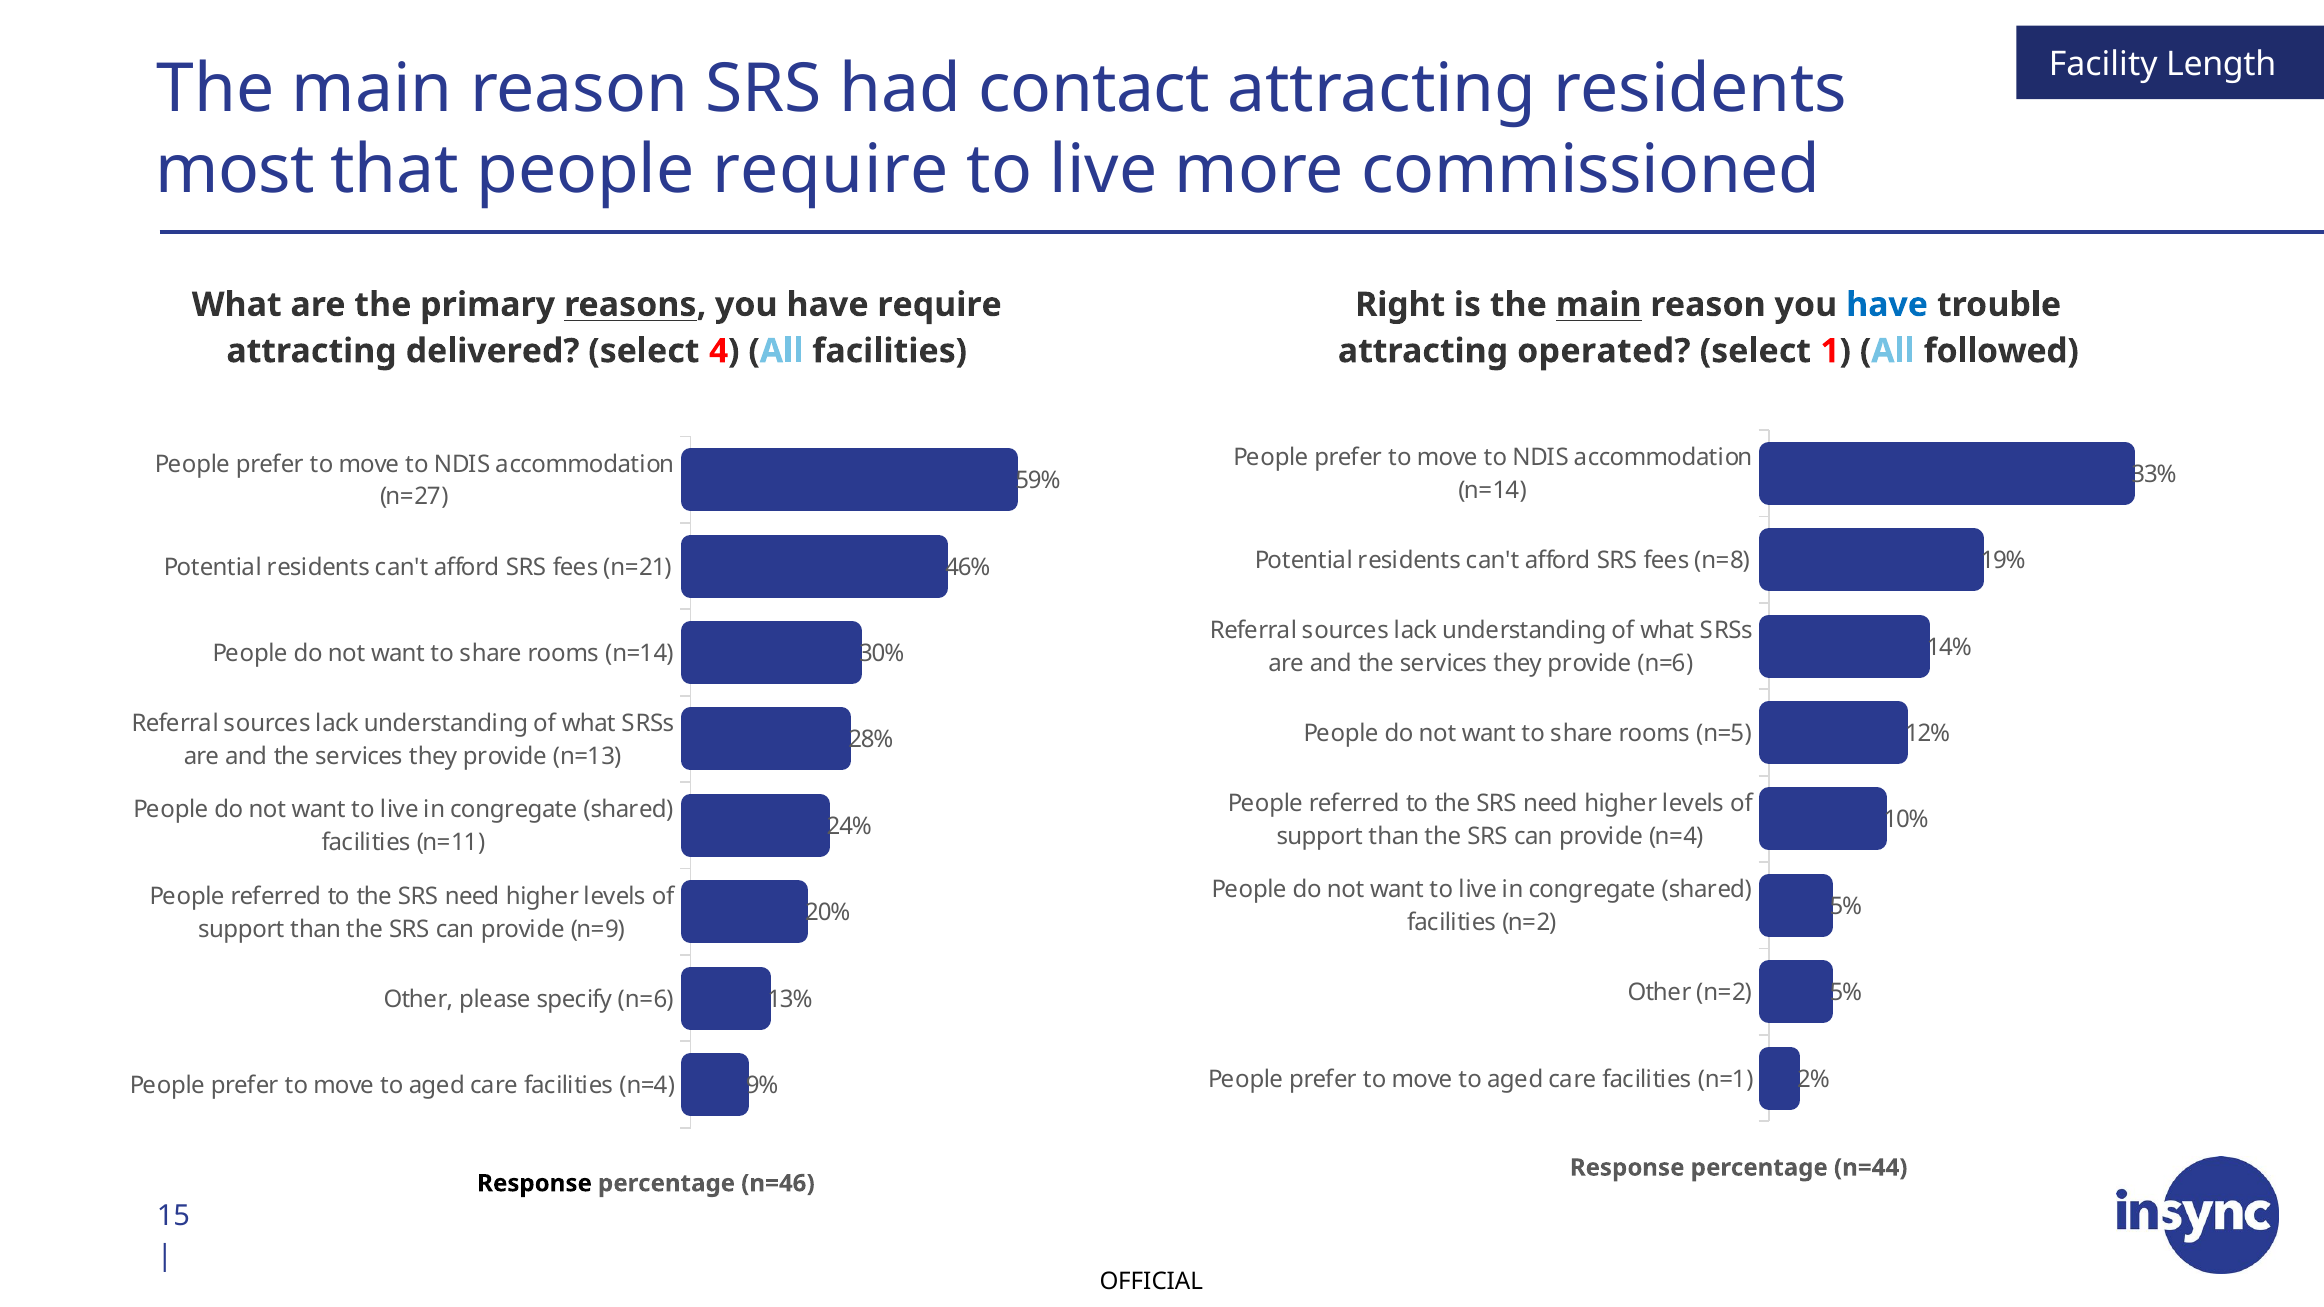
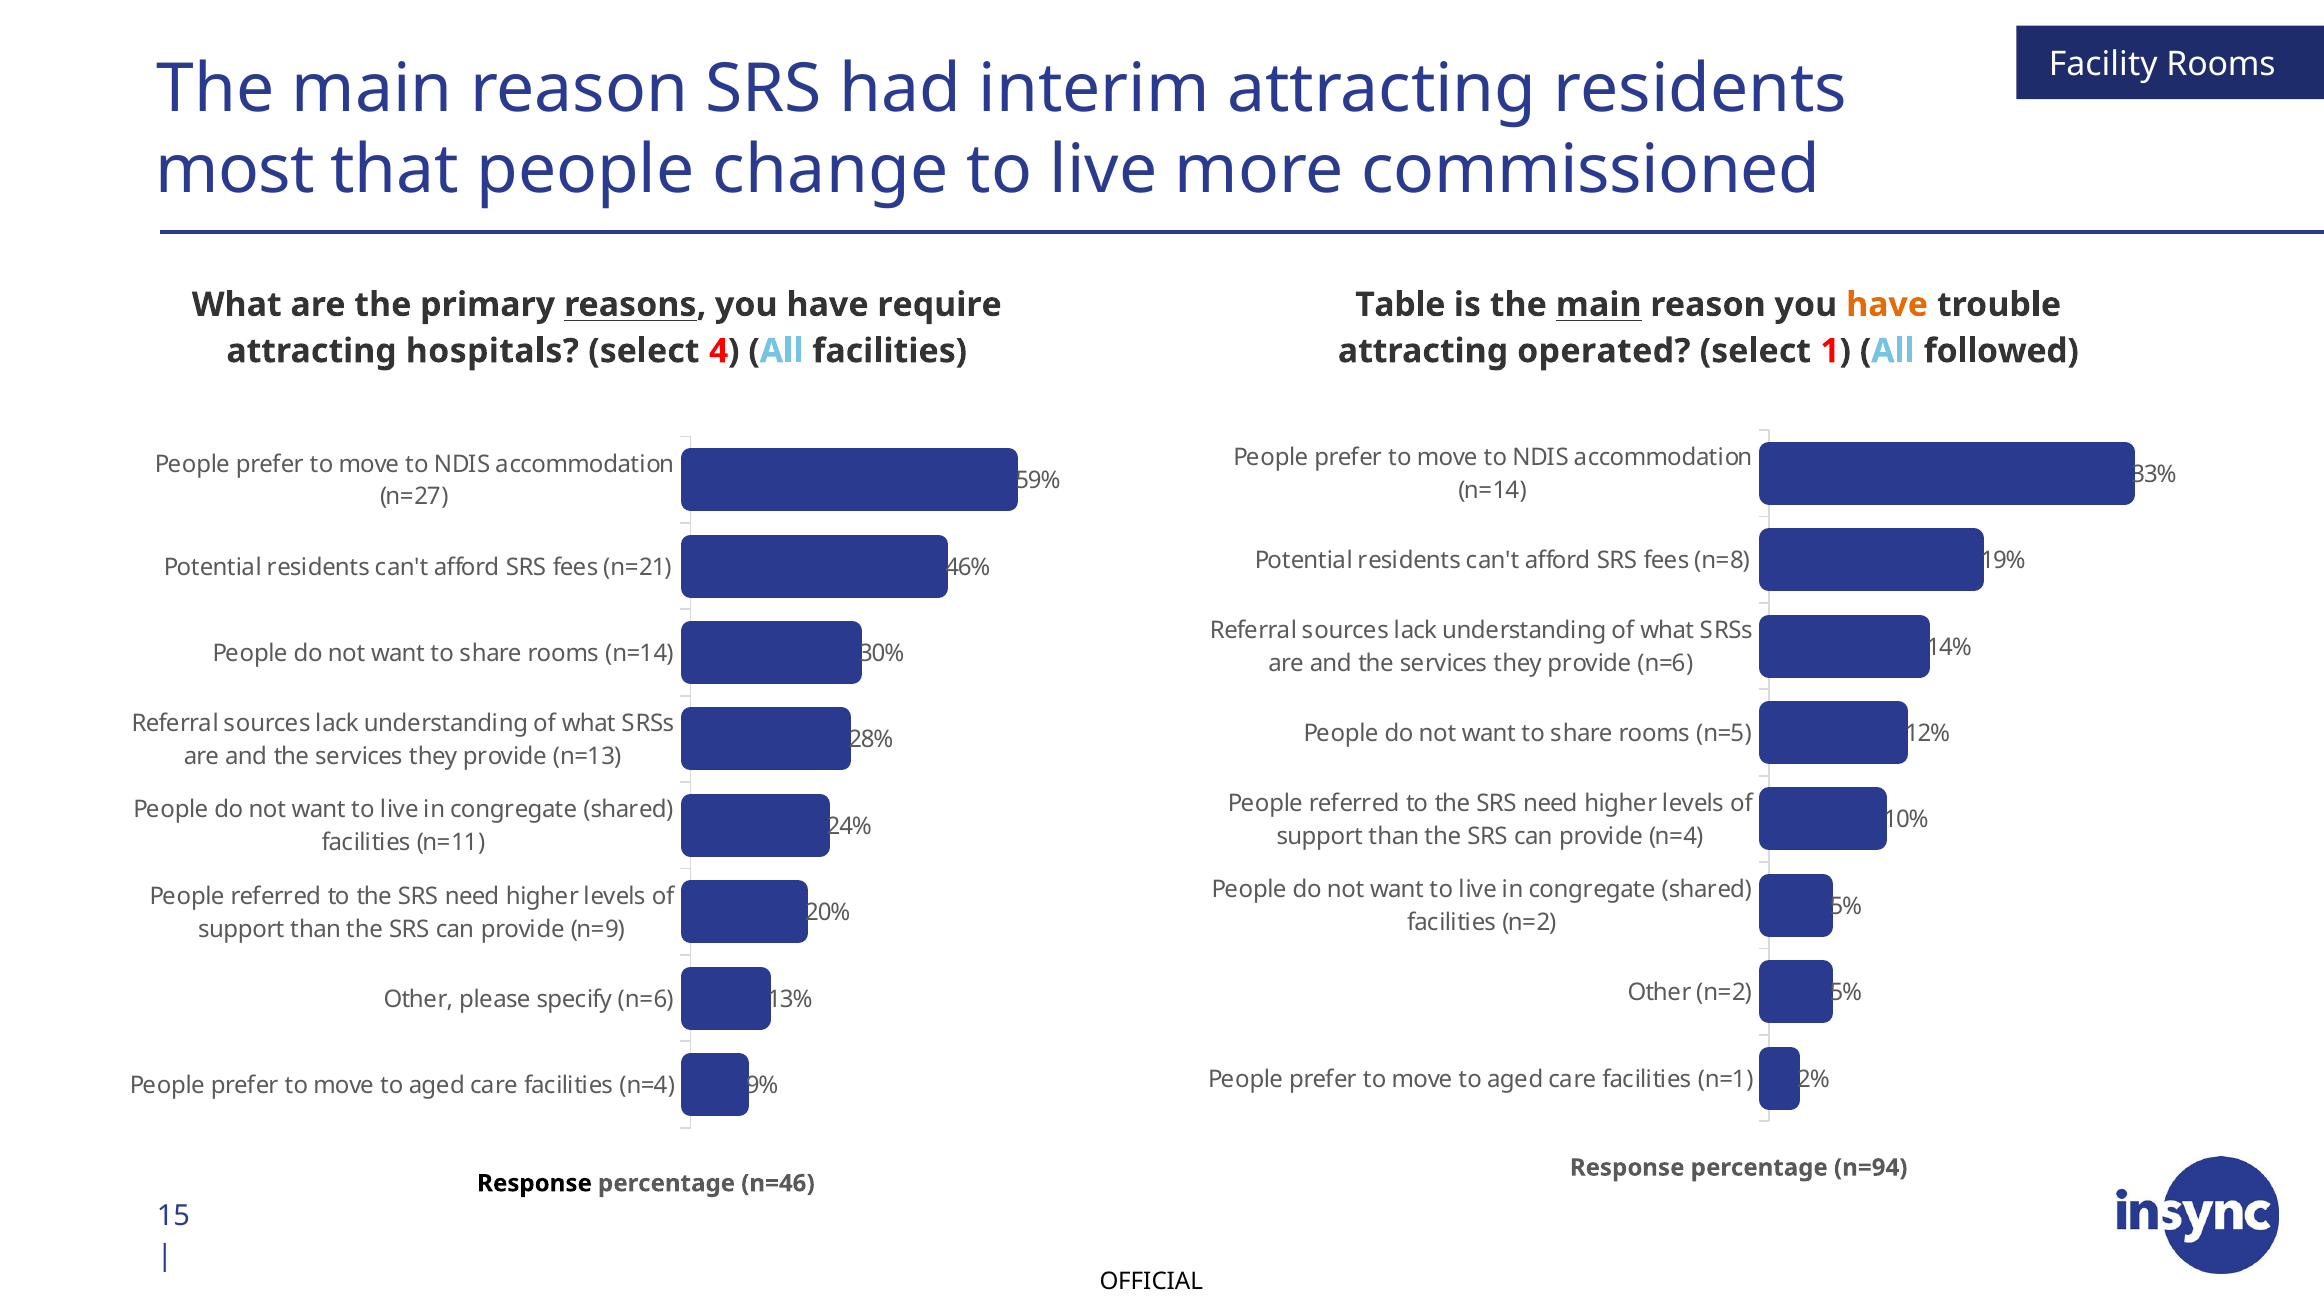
Facility Length: Length -> Rooms
contact: contact -> interim
people require: require -> change
Right: Right -> Table
have at (1887, 305) colour: blue -> orange
delivered: delivered -> hospitals
n=44: n=44 -> n=94
